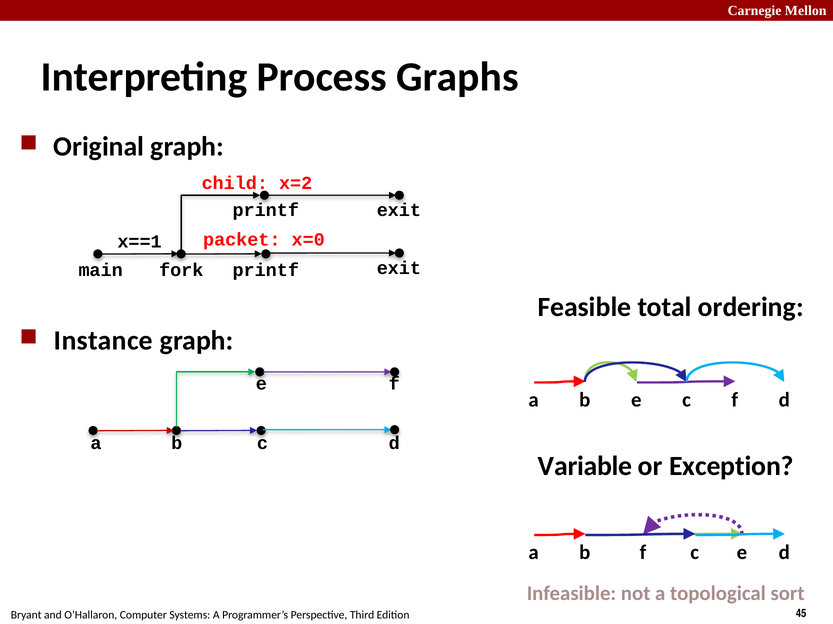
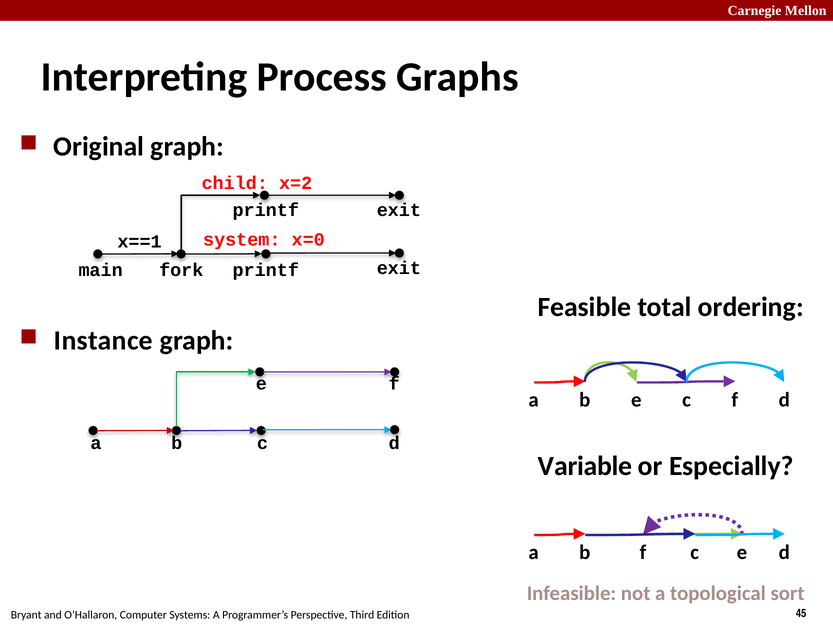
packet: packet -> system
Exception: Exception -> Especially
